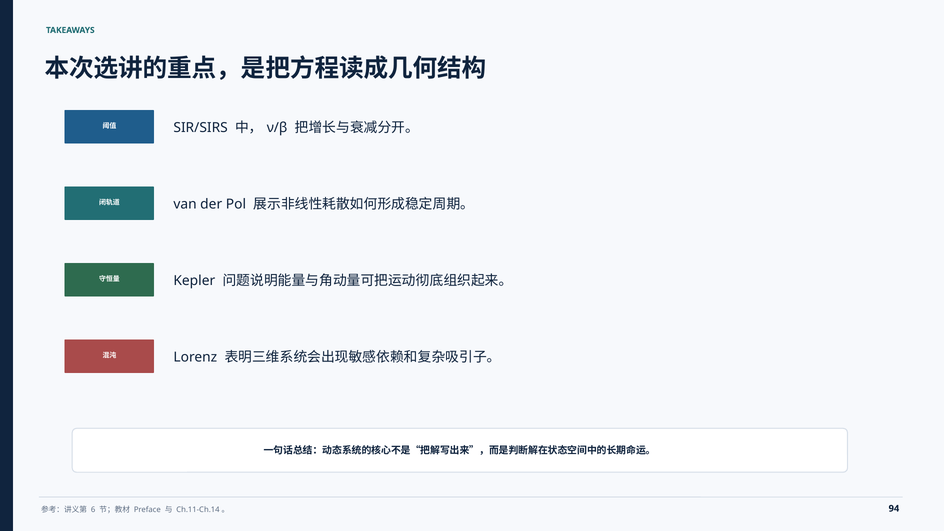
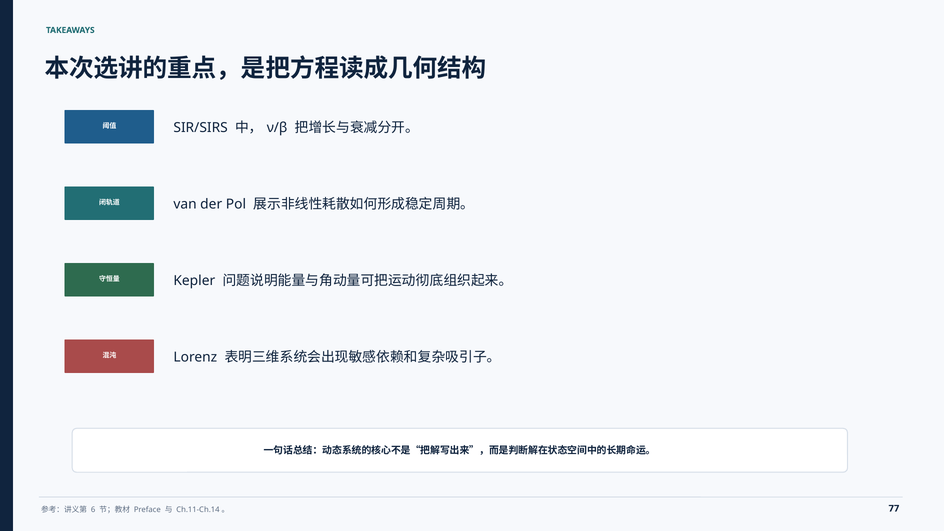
94: 94 -> 77
